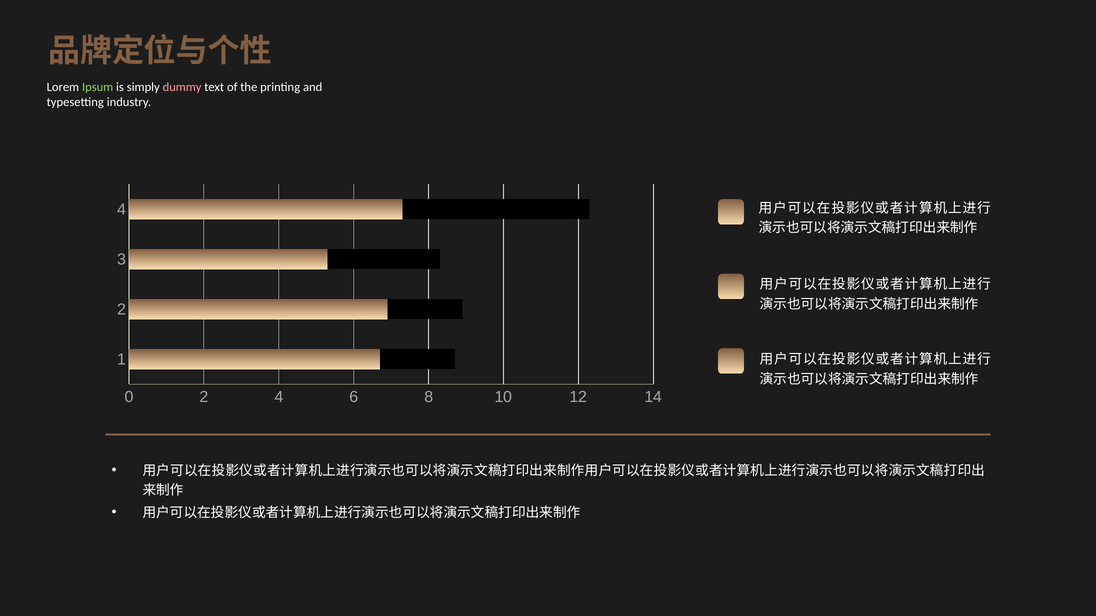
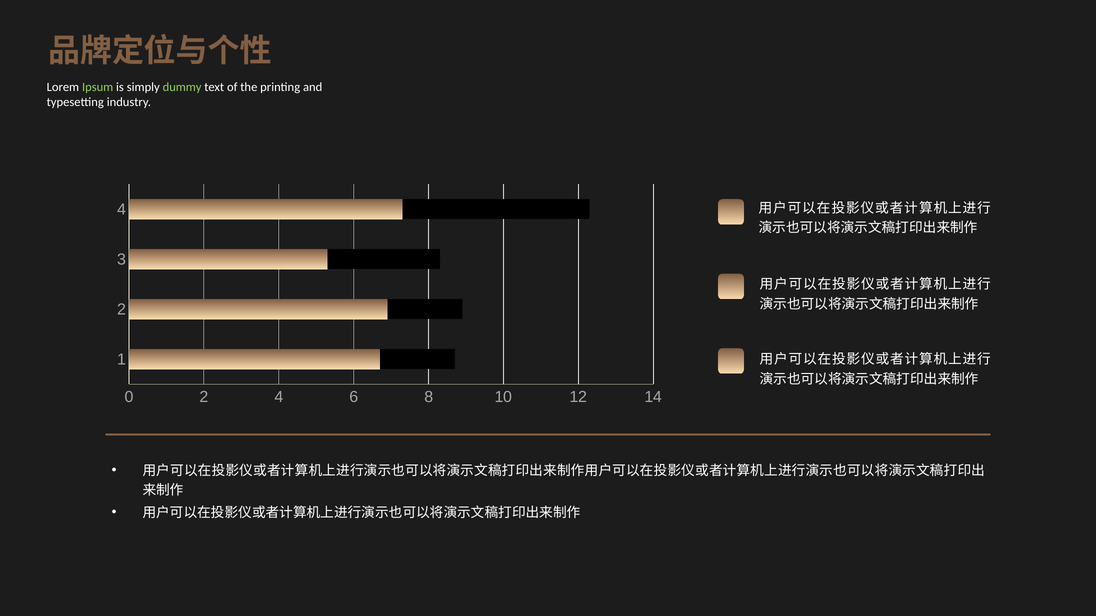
dummy colour: pink -> light green
